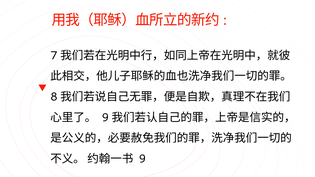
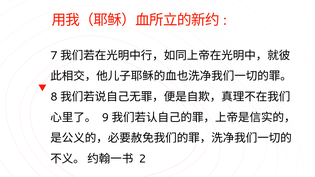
9: 9 -> 2
